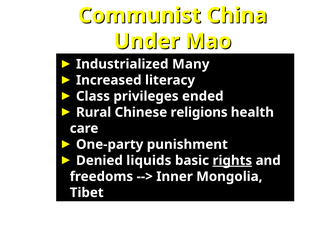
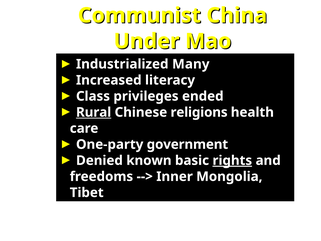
Rural underline: none -> present
punishment: punishment -> government
liquids: liquids -> known
